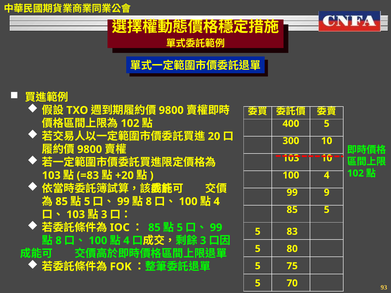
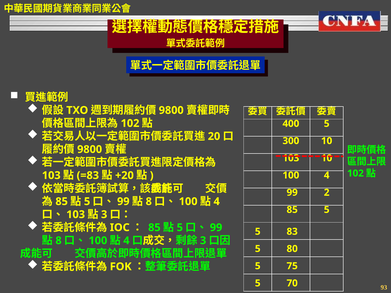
9: 9 -> 2
